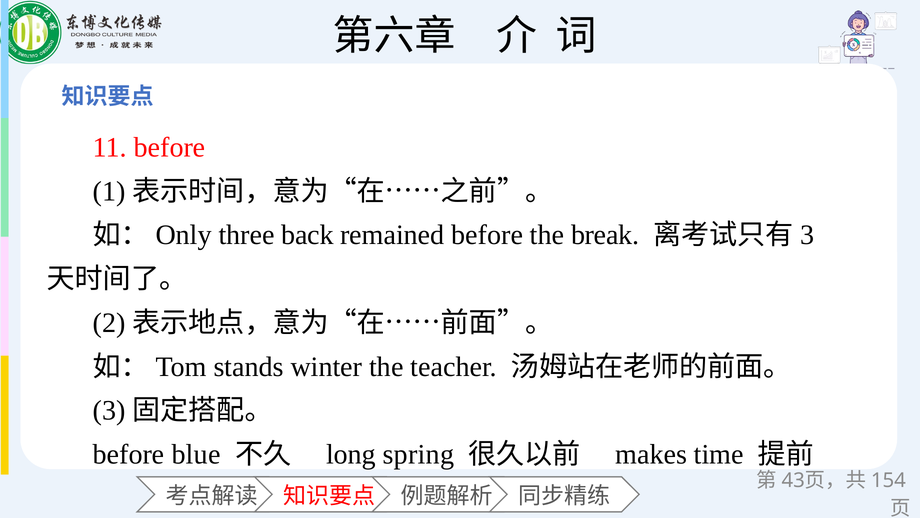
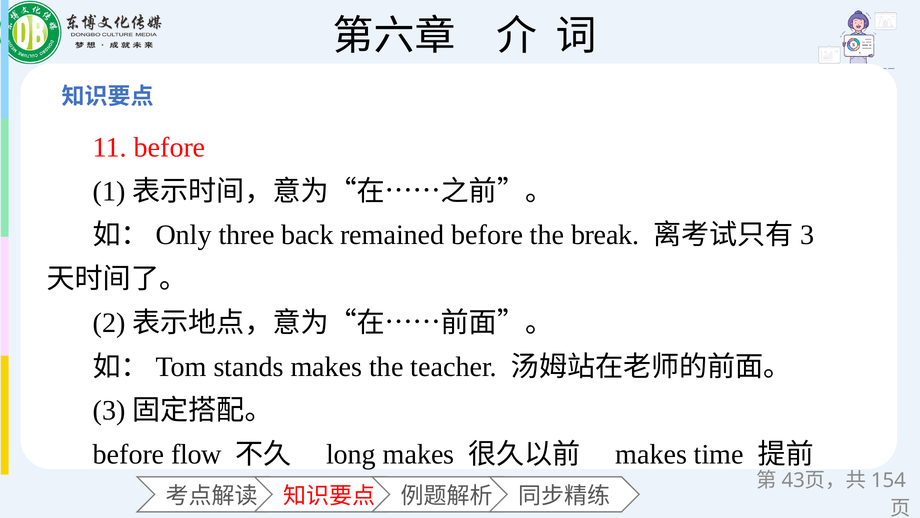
stands winter: winter -> makes
blue: blue -> flow
long spring: spring -> makes
